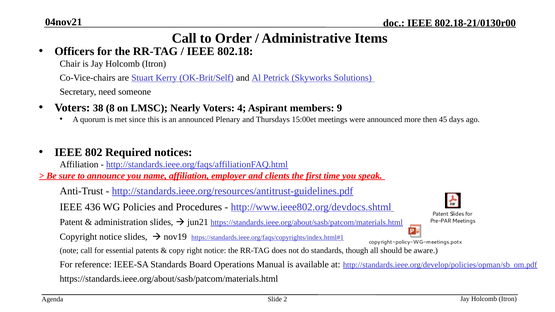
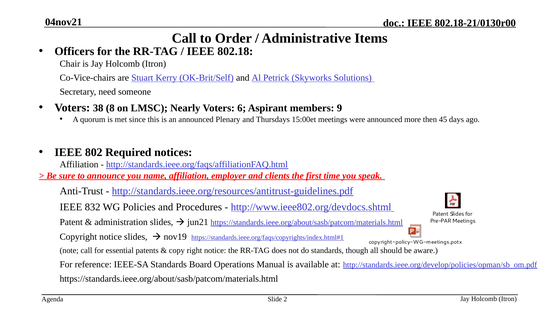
4: 4 -> 6
436: 436 -> 832
